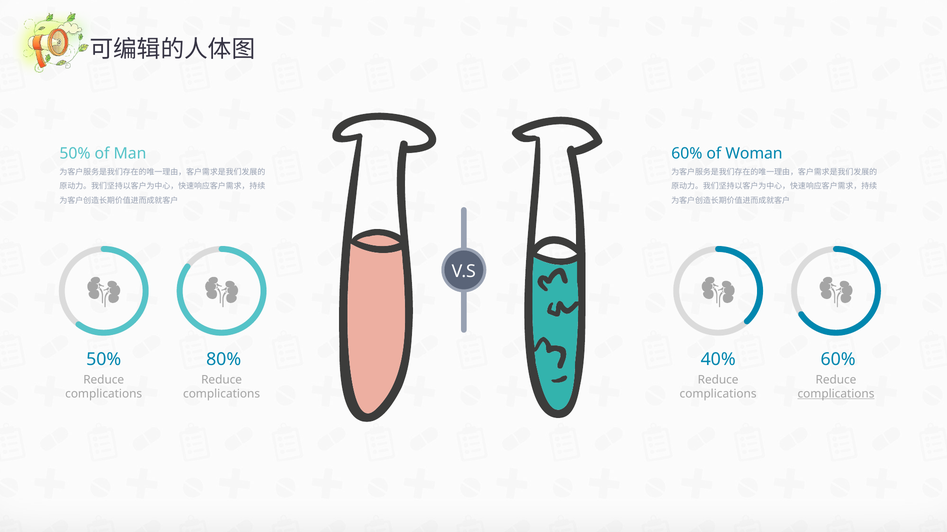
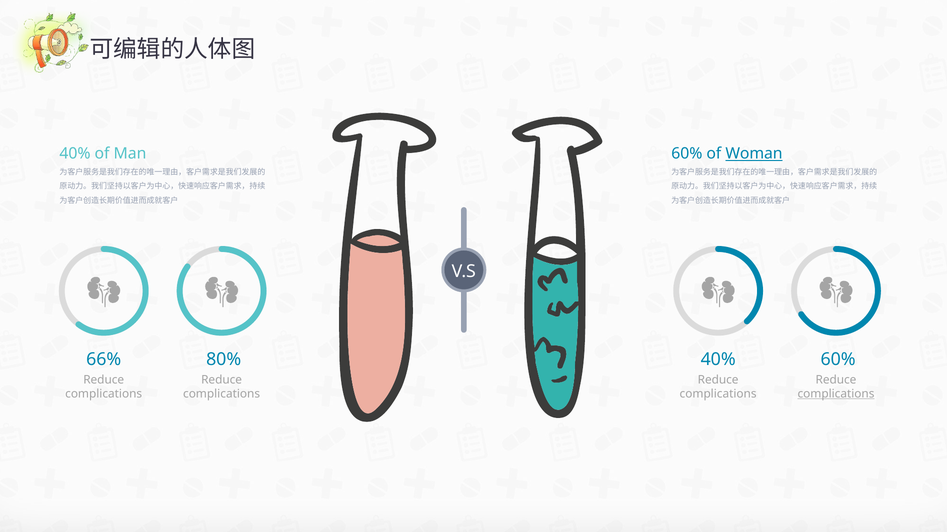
50% at (75, 154): 50% -> 40%
Woman underline: none -> present
50% at (104, 360): 50% -> 66%
